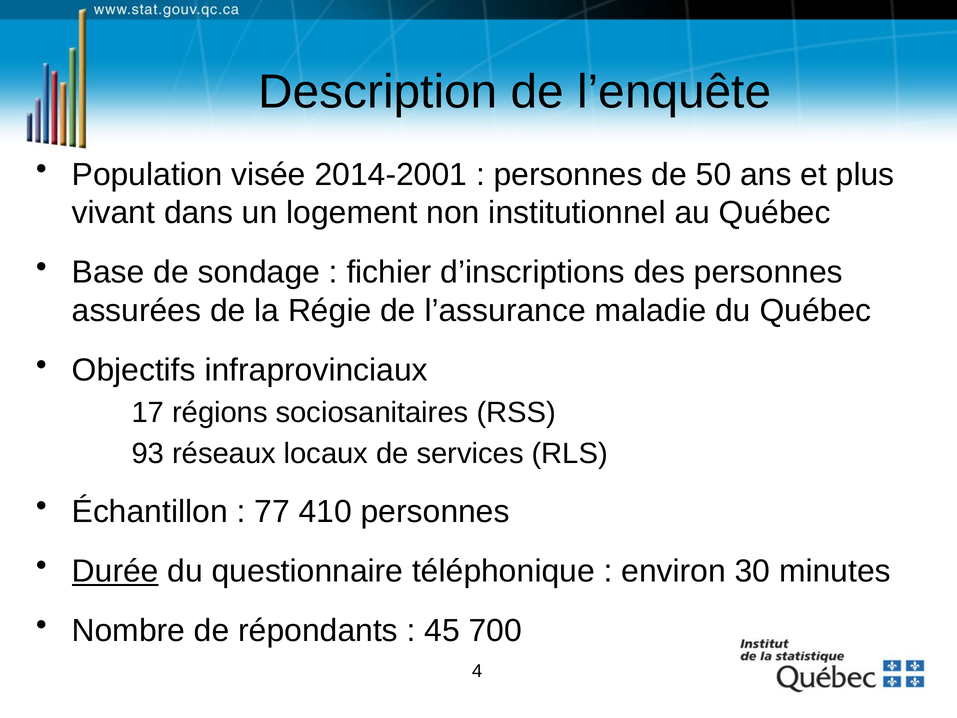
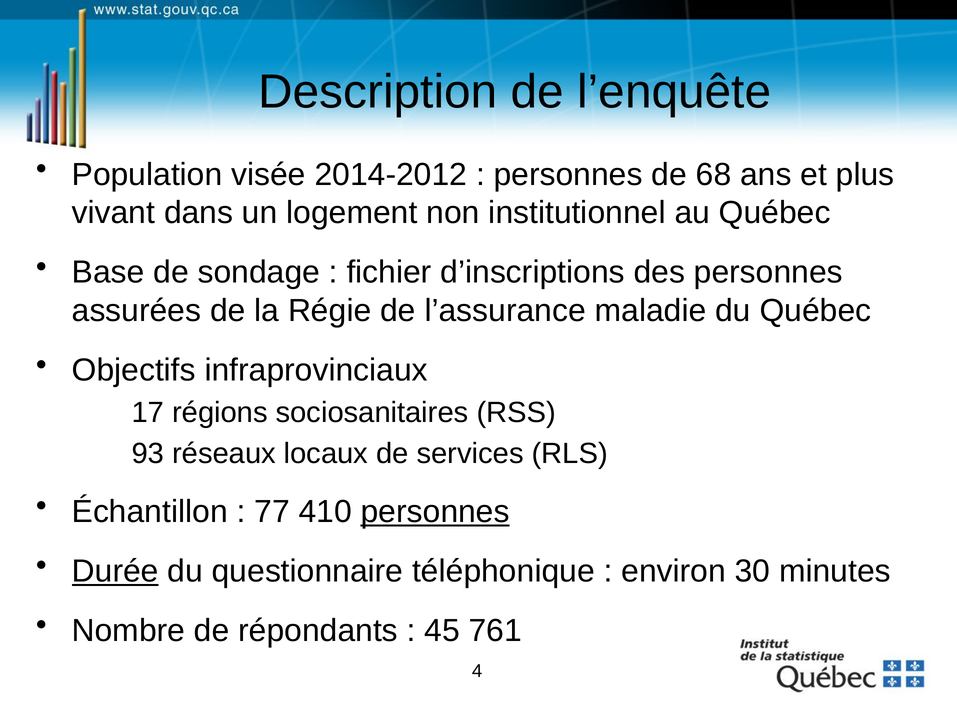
2014-2001: 2014-2001 -> 2014-2012
50: 50 -> 68
personnes at (435, 511) underline: none -> present
700: 700 -> 761
